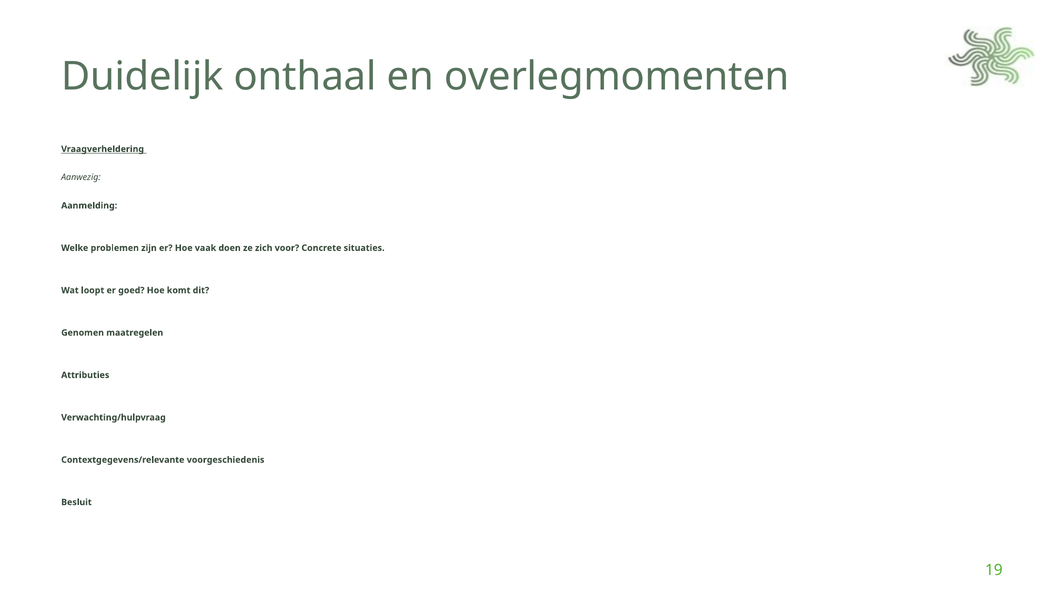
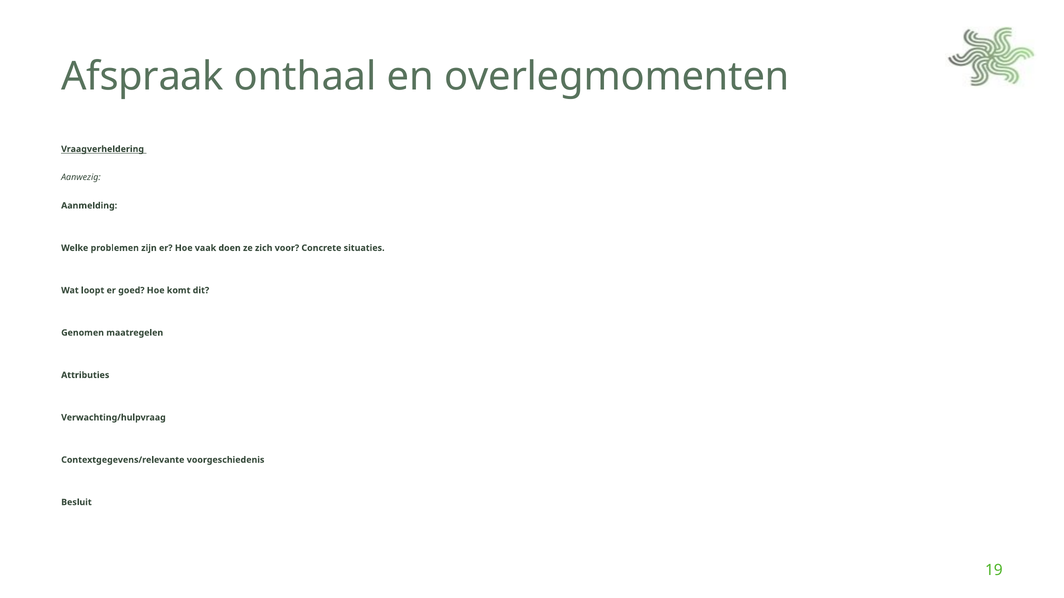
Duidelijk: Duidelijk -> Afspraak
